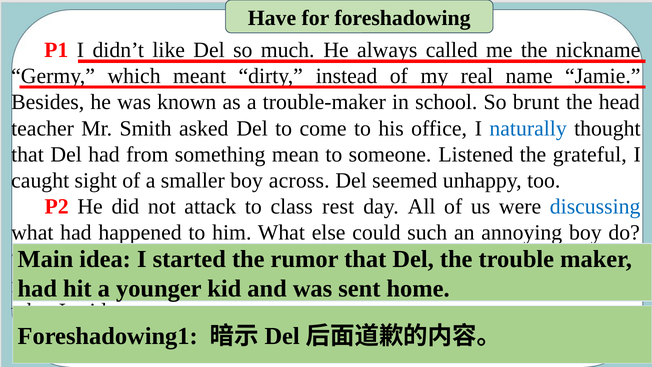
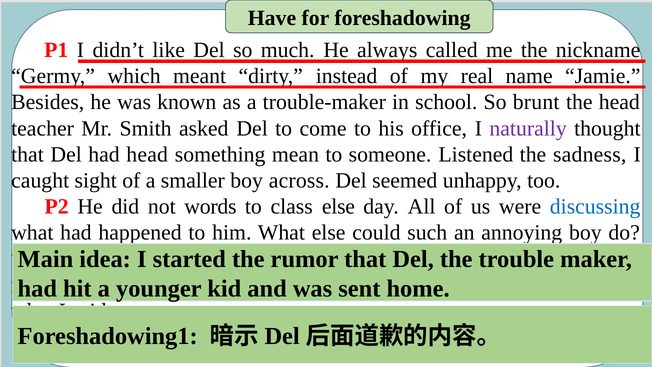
naturally colour: blue -> purple
had from: from -> head
grateful: grateful -> sadness
attack: attack -> words
class rest: rest -> else
